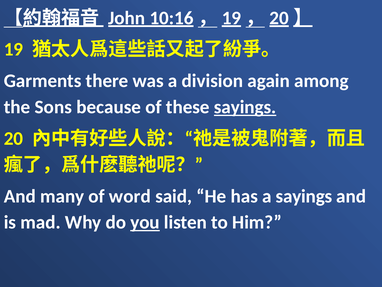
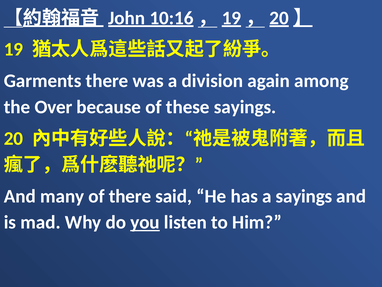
Sons: Sons -> Over
sayings at (245, 107) underline: present -> none
of word: word -> there
